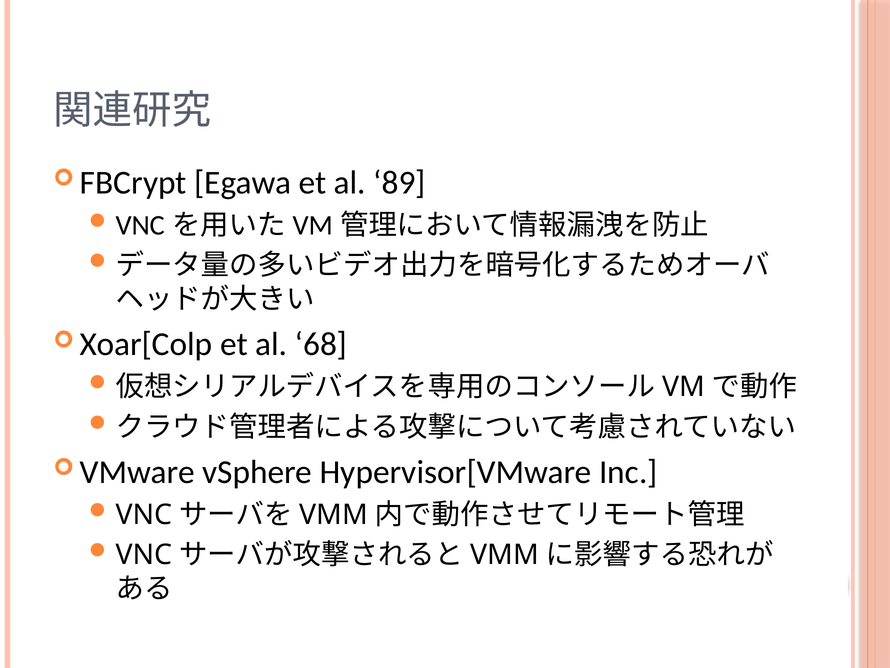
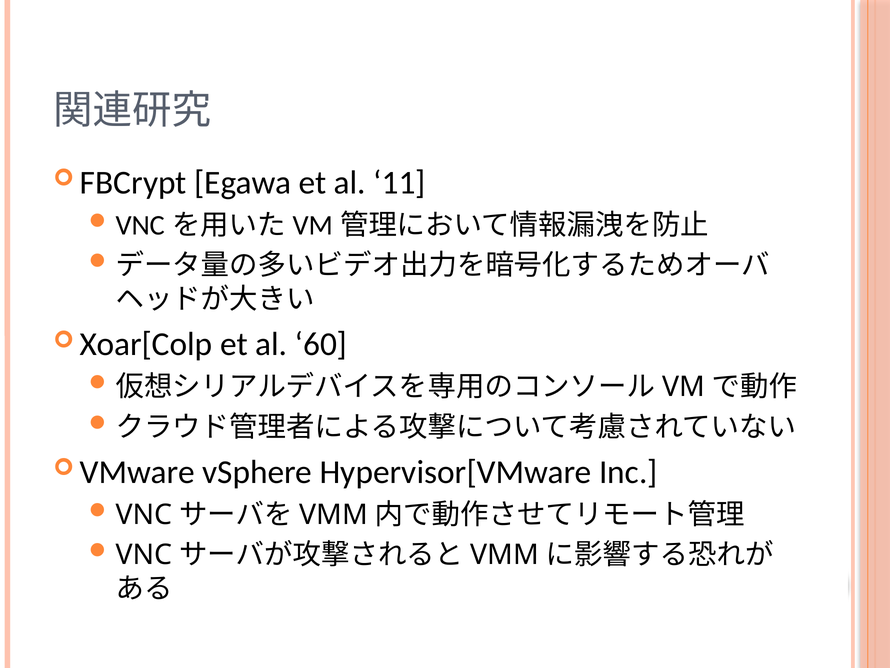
89: 89 -> 11
68: 68 -> 60
